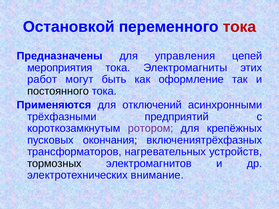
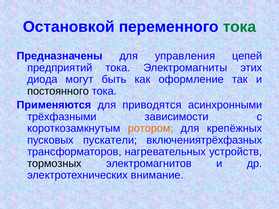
тока at (239, 27) colour: red -> green
мероприятия: мероприятия -> предприятий
работ: работ -> диода
отключений: отключений -> приводятся
предприятий: предприятий -> зависимости
ротором colour: purple -> orange
окончания: окончания -> пускатели
